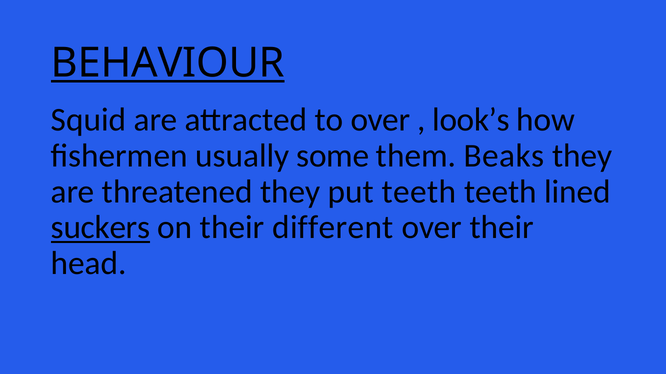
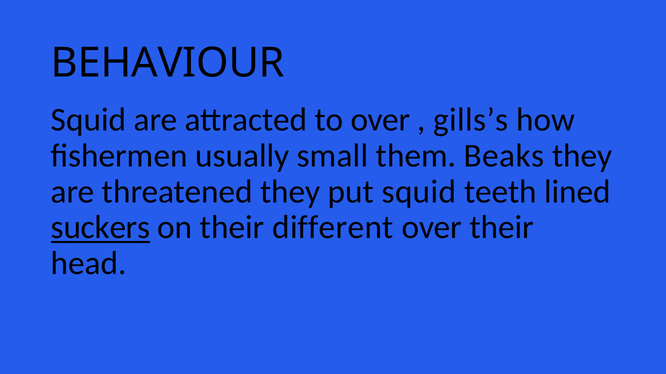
BEHAVIOUR underline: present -> none
look’s: look’s -> gills’s
some: some -> small
put teeth: teeth -> squid
